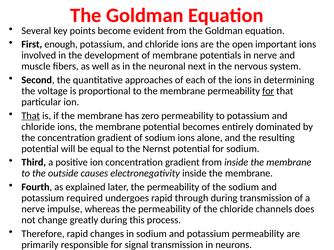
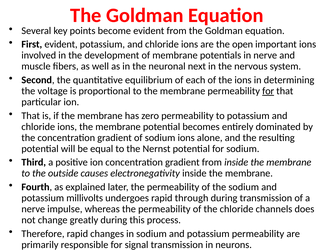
First enough: enough -> evident
approaches: approaches -> equilibrium
That at (31, 116) underline: present -> none
required: required -> millivolts
